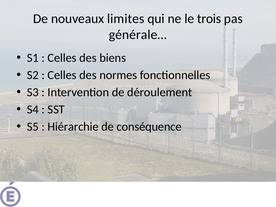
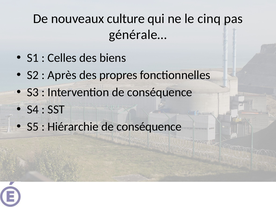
limites: limites -> culture
trois: trois -> cinq
Celles at (62, 75): Celles -> Après
normes: normes -> propres
Intervention de déroulement: déroulement -> conséquence
